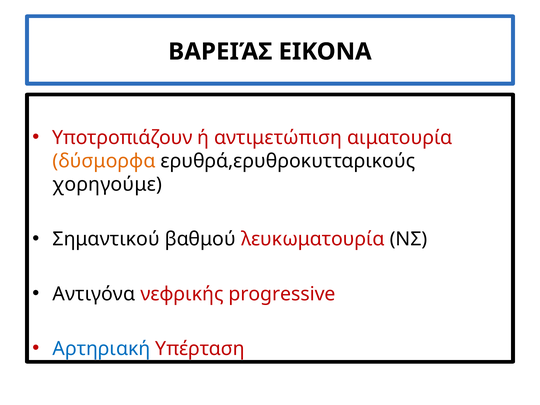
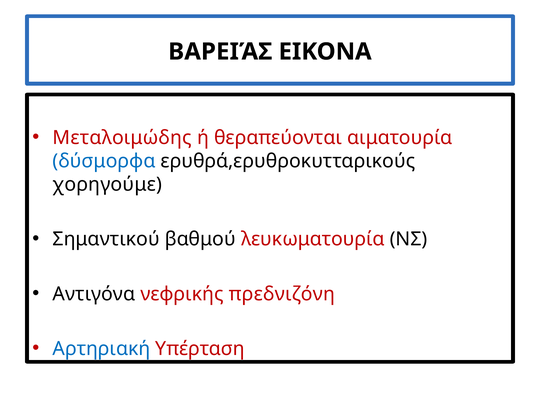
Υποτροπιάζουν: Υποτροπιάζουν -> Μεταλοιμώδης
αντιμετώπιση: αντιμετώπιση -> θεραπεύονται
δύσμορφα colour: orange -> blue
progressive: progressive -> πρεδνιζόνη
